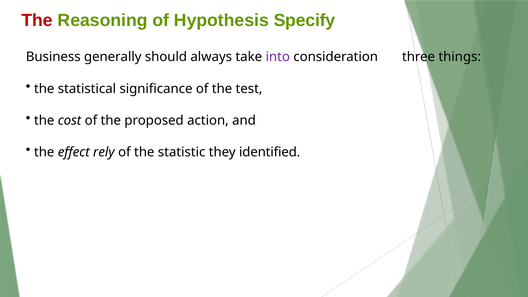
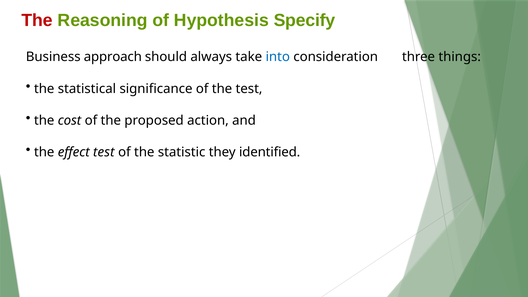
generally: generally -> approach
into colour: purple -> blue
effect rely: rely -> test
